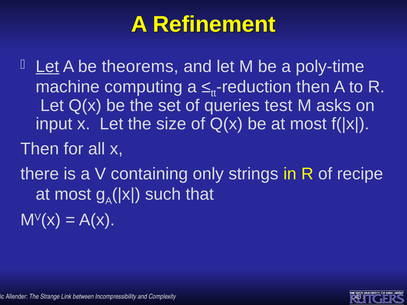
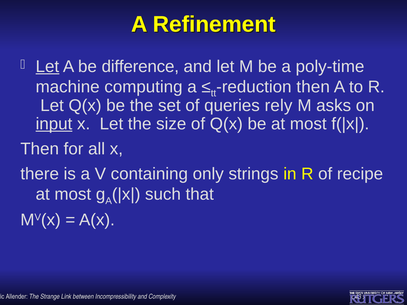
theorems: theorems -> difference
test: test -> rely
input underline: none -> present
